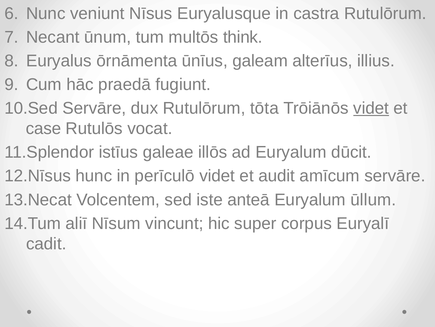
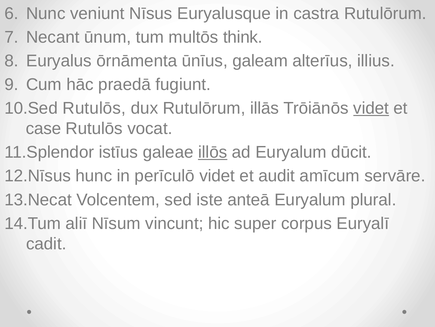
Servāre at (94, 108): Servāre -> Rutulōs
tōta: tōta -> illās
illōs underline: none -> present
ūllum: ūllum -> plural
